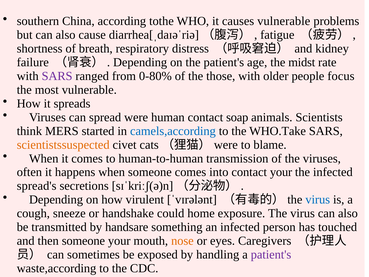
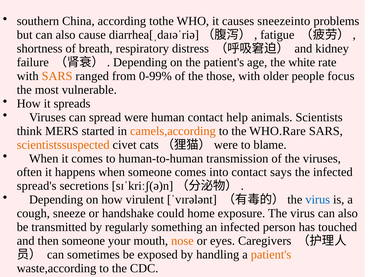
causes vulnerable: vulnerable -> sneezeinto
midst: midst -> white
SARS at (57, 76) colour: purple -> orange
0-80%: 0-80% -> 0-99%
soap: soap -> help
camels,according colour: blue -> orange
WHO.Take: WHO.Take -> WHO.Rare
contact your: your -> says
handsare: handsare -> regularly
patient's at (271, 254) colour: purple -> orange
